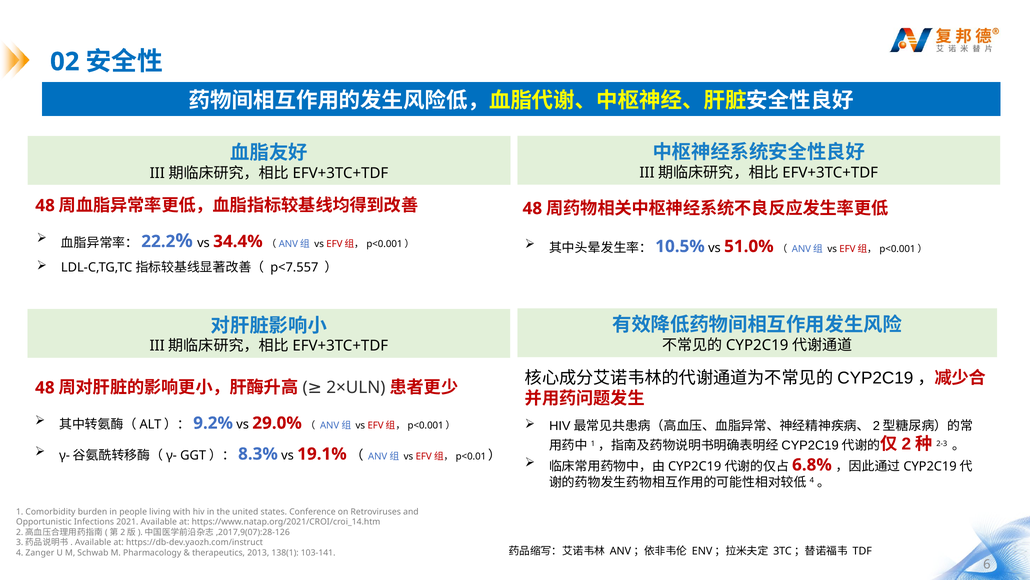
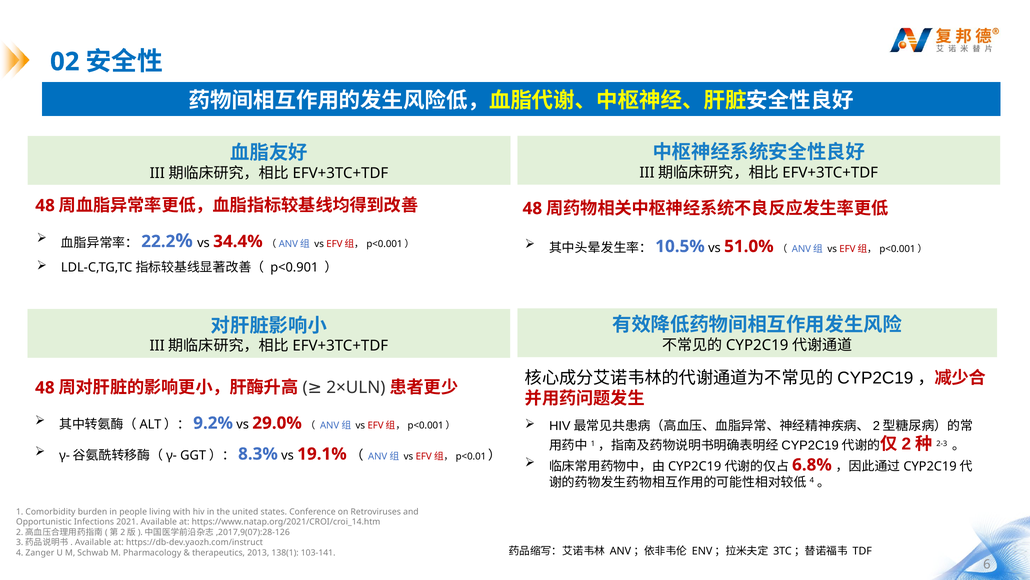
p<7.557: p<7.557 -> p<0.901
